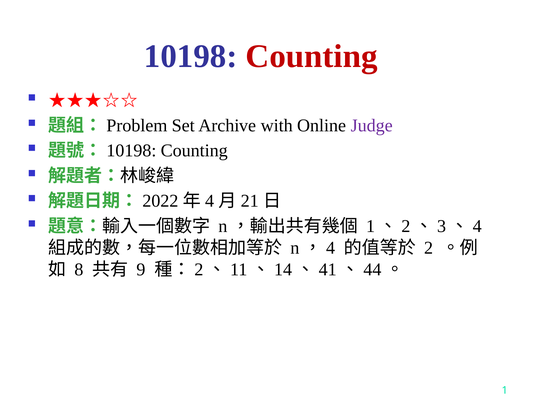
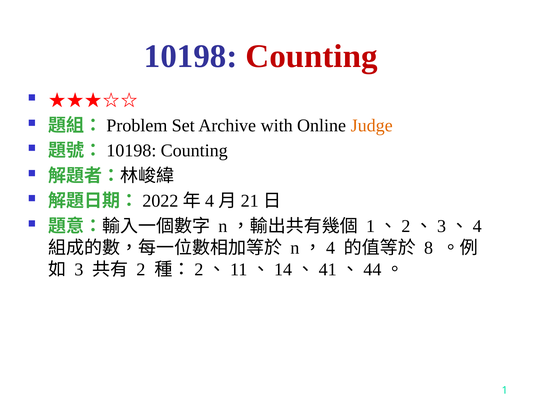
Judge colour: purple -> orange
2: 2 -> 8
8: 8 -> 3
9: 9 -> 2
